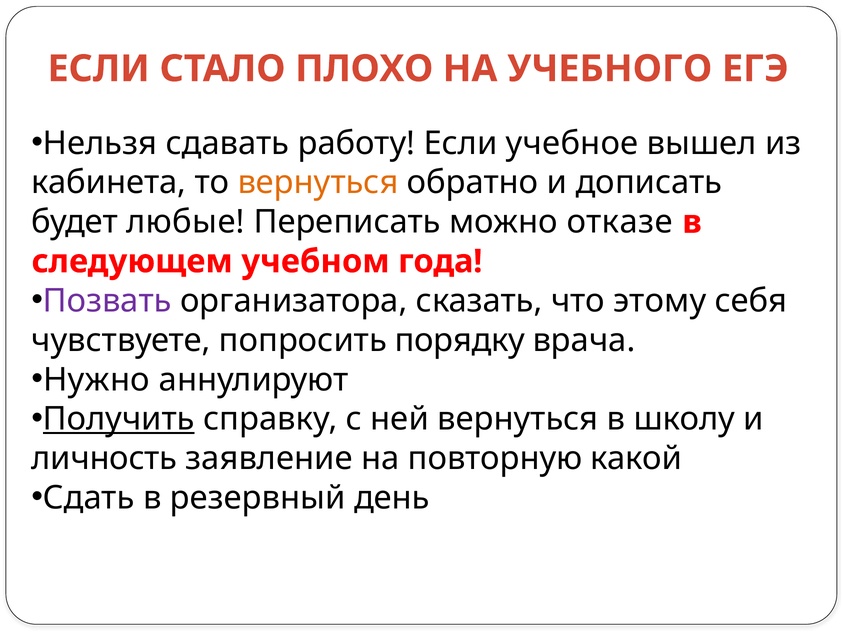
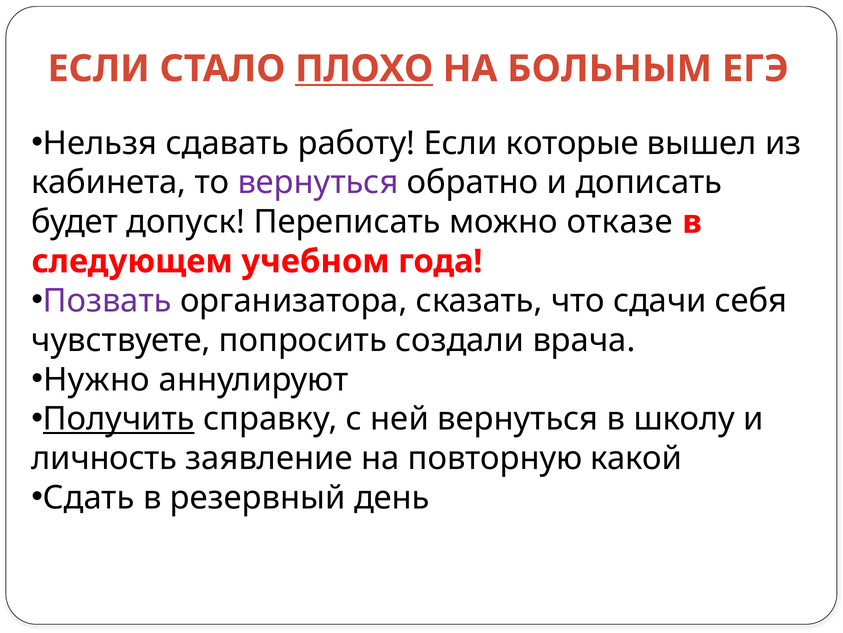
ПЛОХО underline: none -> present
УЧЕБНОГО: УЧЕБНОГО -> БОЛЬНЫМ
учебное: учебное -> которые
вернуться at (318, 182) colour: orange -> purple
любые: любые -> допуск
этому: этому -> сдачи
порядку: порядку -> создали
